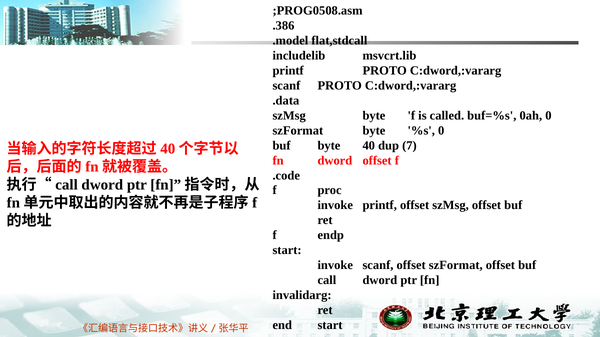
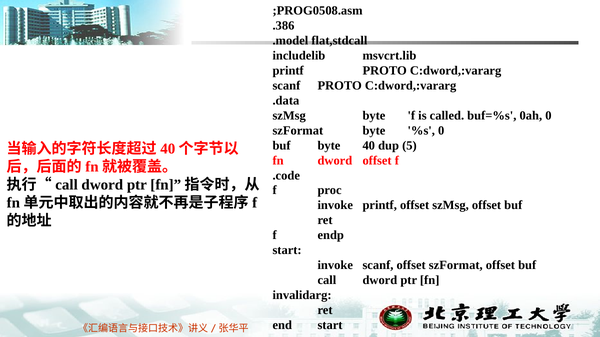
7: 7 -> 5
